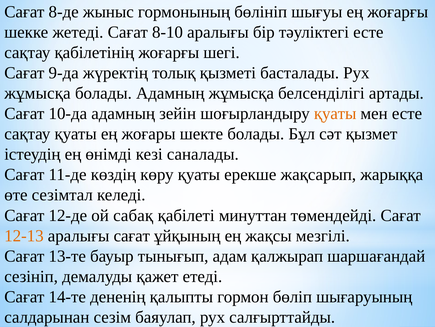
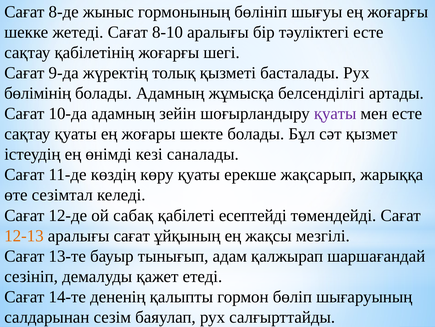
жұмысқа at (37, 93): жұмысқа -> бөлімінің
қуаты at (335, 113) colour: orange -> purple
минуттан: минуттан -> есептейді
